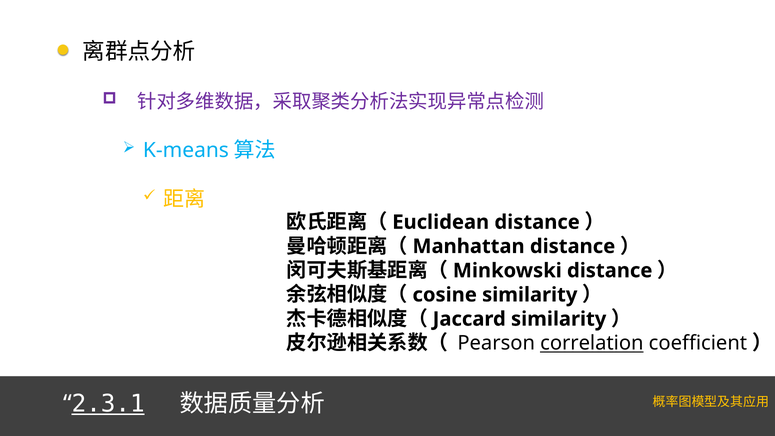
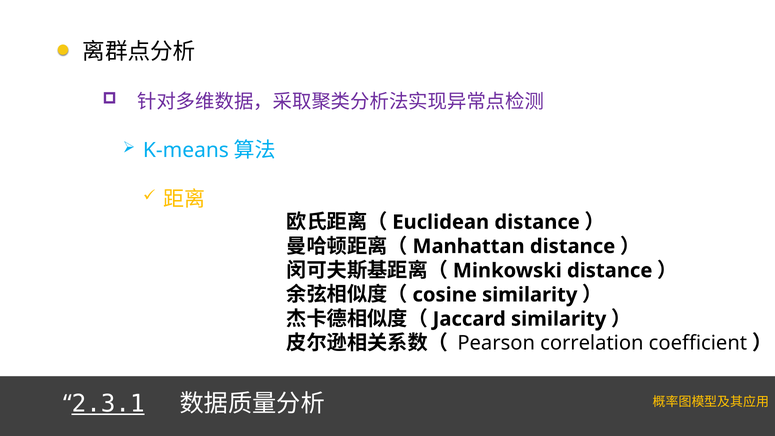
correlation underline: present -> none
